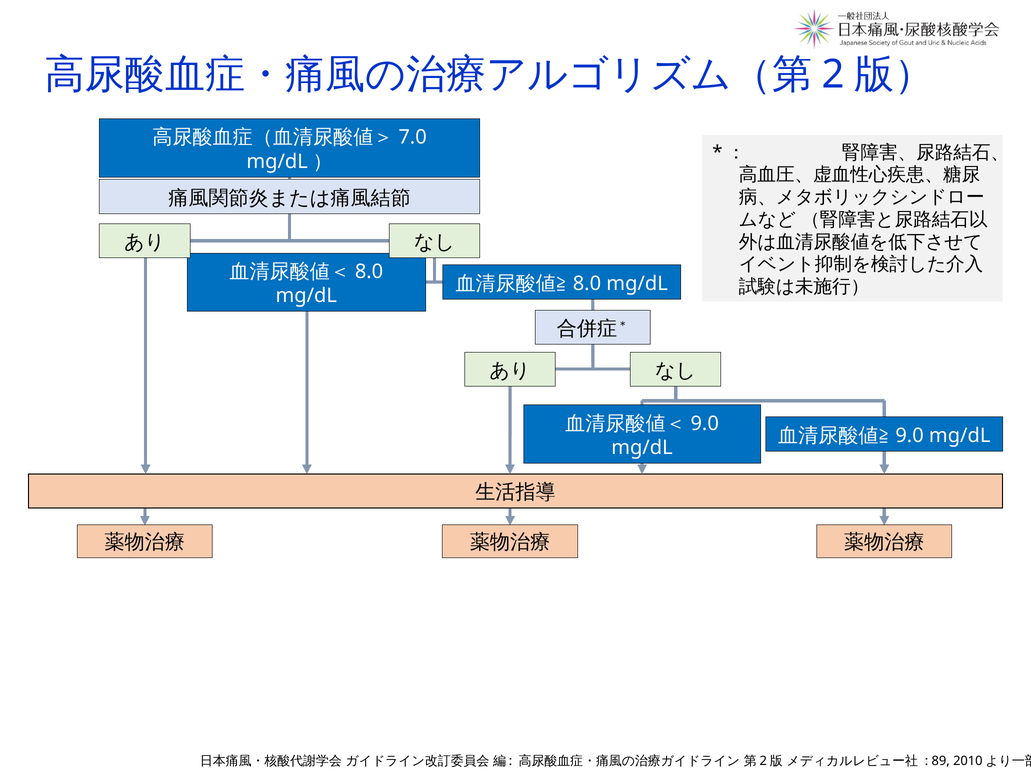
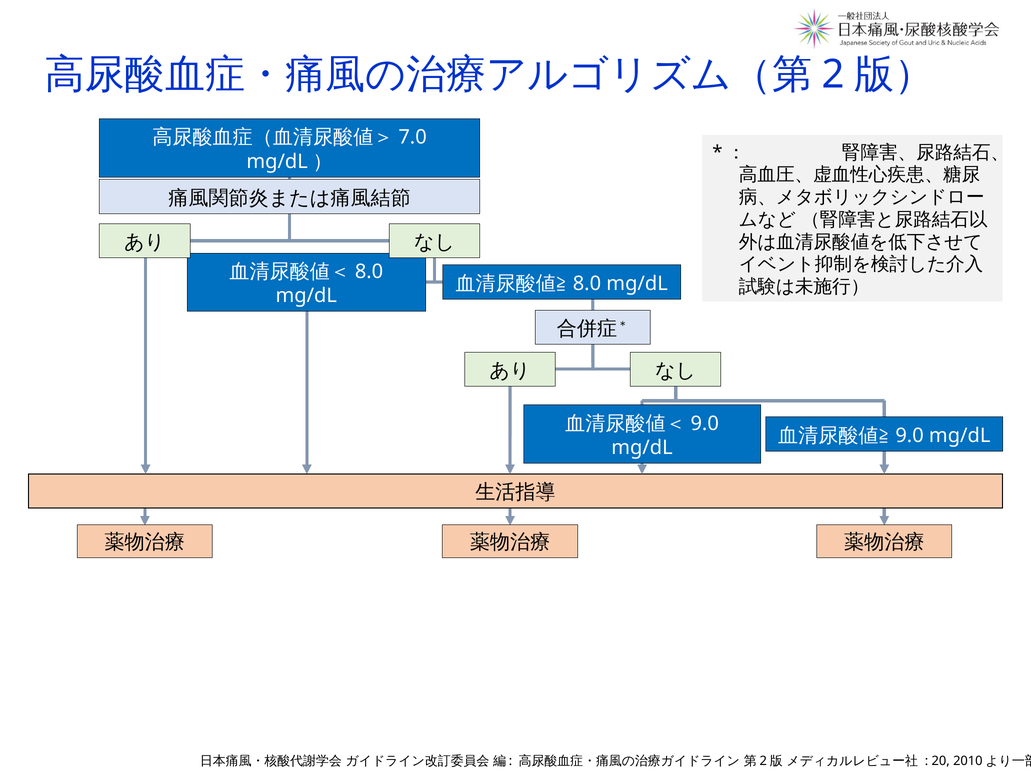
89: 89 -> 20
